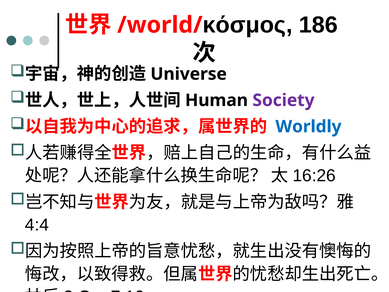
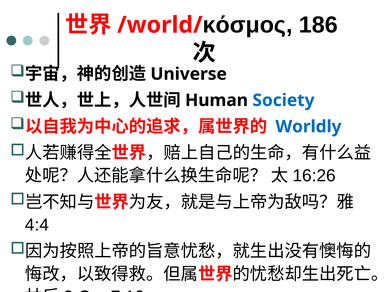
Society colour: purple -> blue
